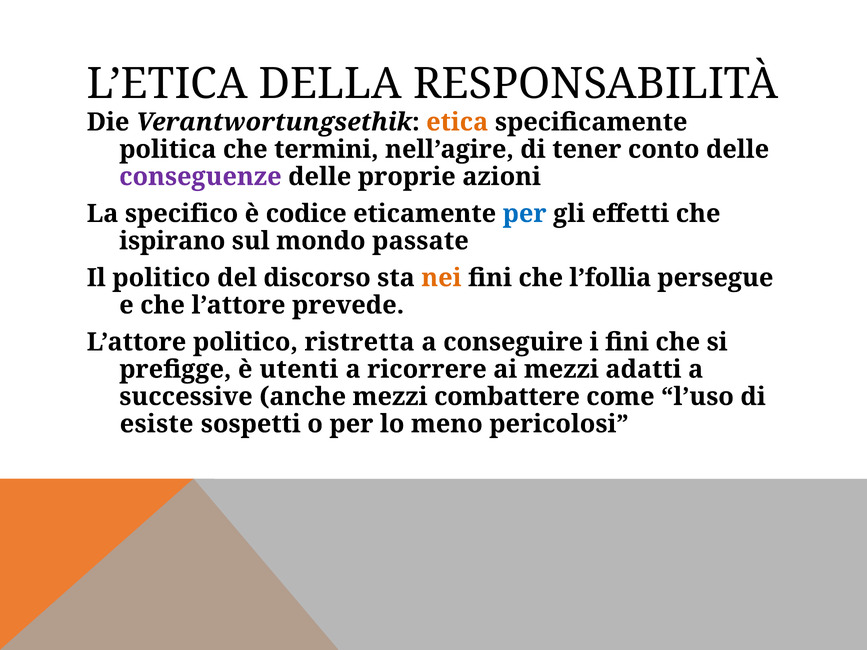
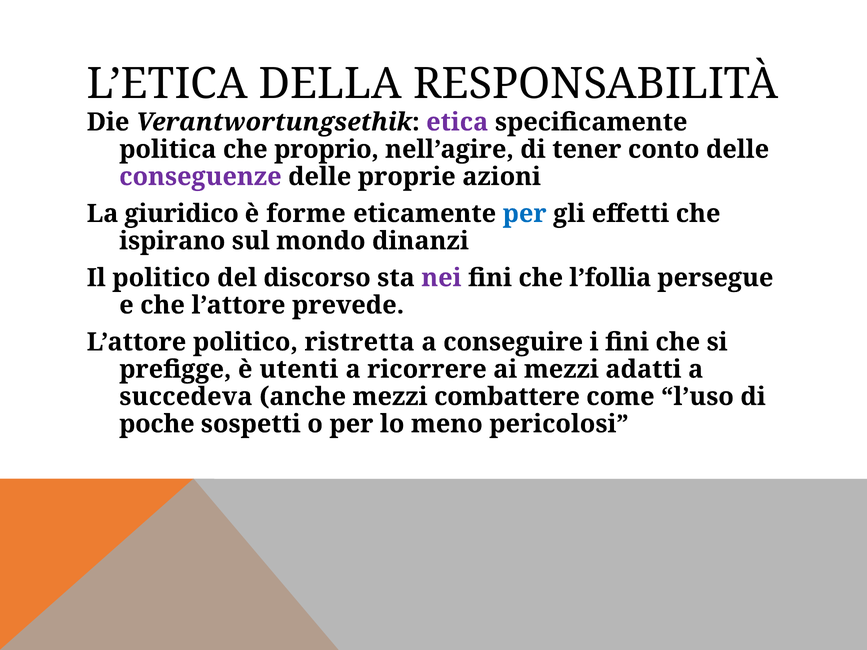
etica colour: orange -> purple
termini: termini -> proprio
specifico: specifico -> giuridico
codice: codice -> forme
passate: passate -> dinanzi
nei colour: orange -> purple
successive: successive -> succedeva
esiste: esiste -> poche
